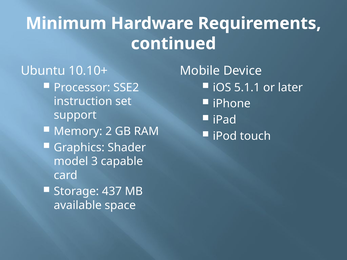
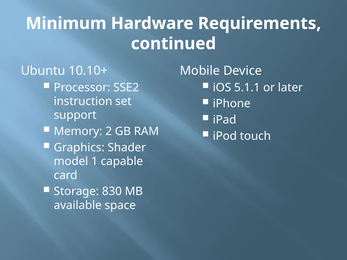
3: 3 -> 1
437: 437 -> 830
